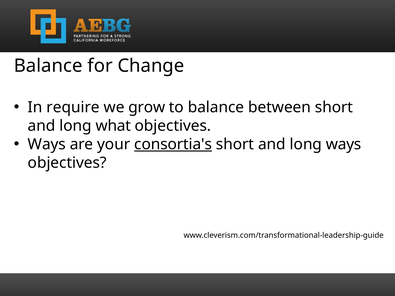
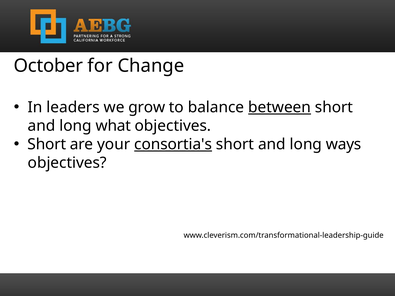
Balance at (48, 66): Balance -> October
require: require -> leaders
between underline: none -> present
Ways at (47, 145): Ways -> Short
